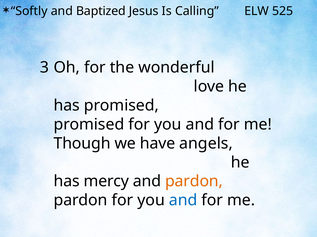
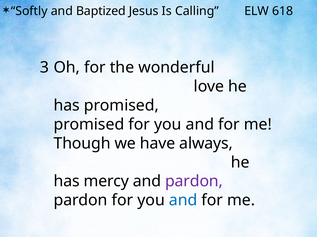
525: 525 -> 618
angels: angels -> always
pardon at (194, 182) colour: orange -> purple
